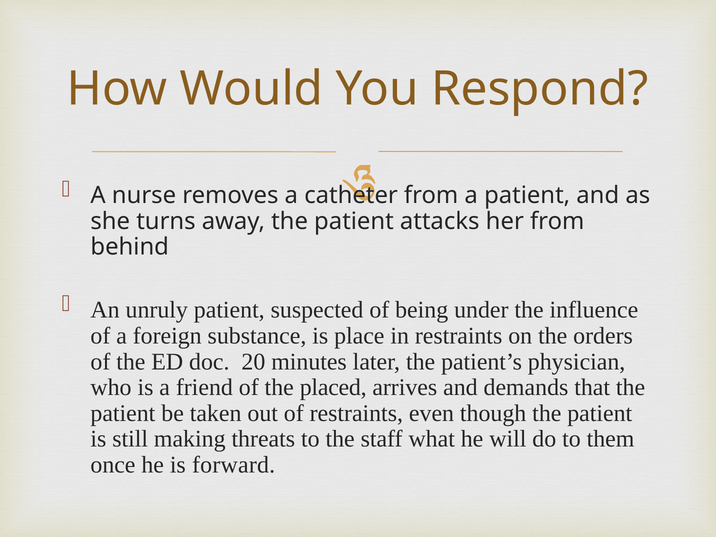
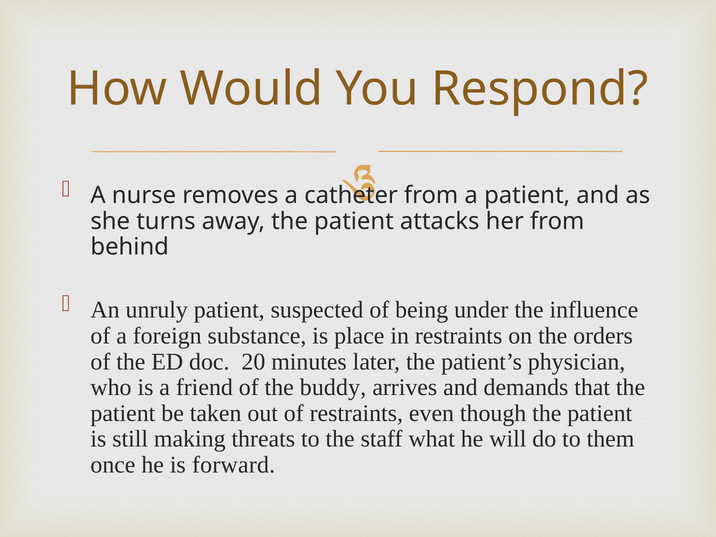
placed: placed -> buddy
